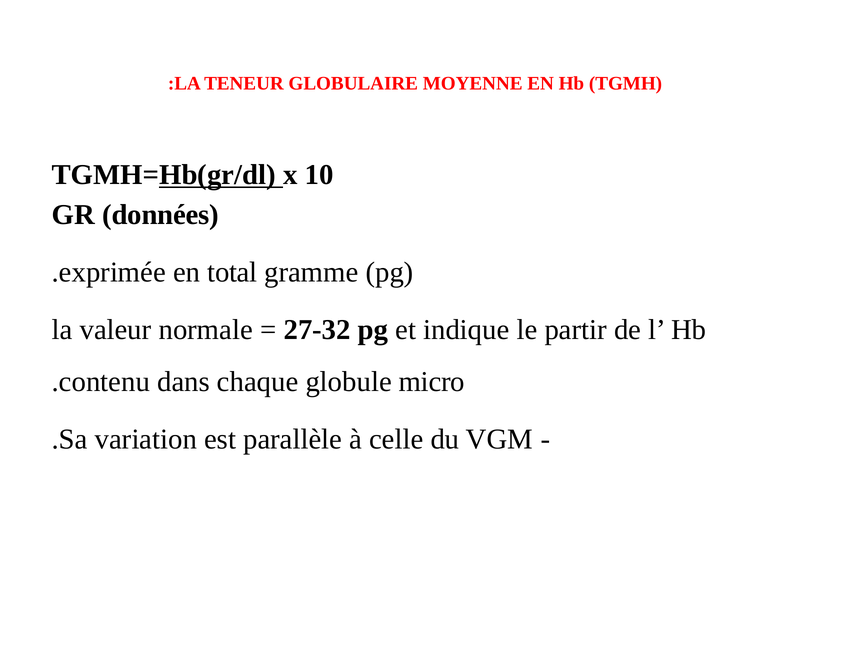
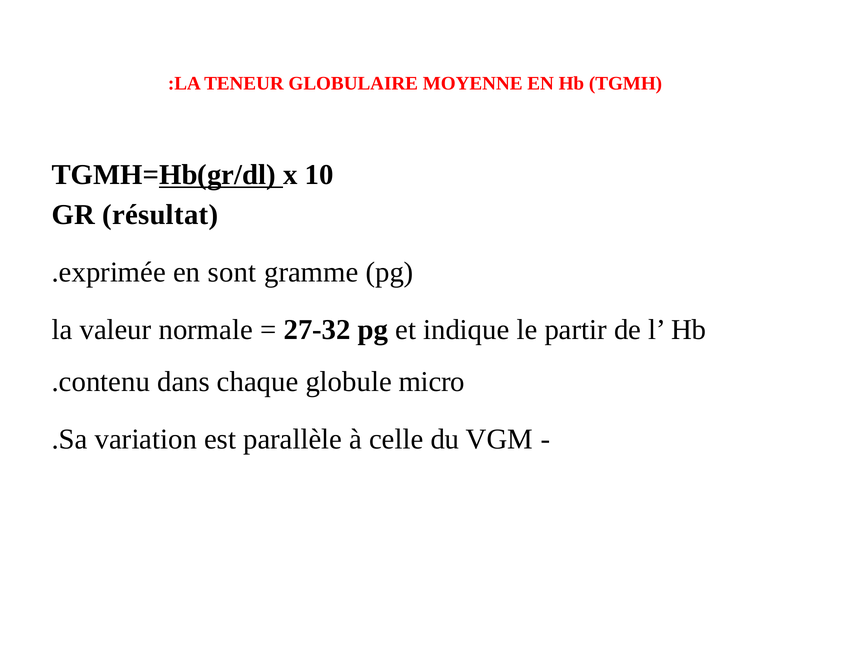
données: données -> résultat
total: total -> sont
